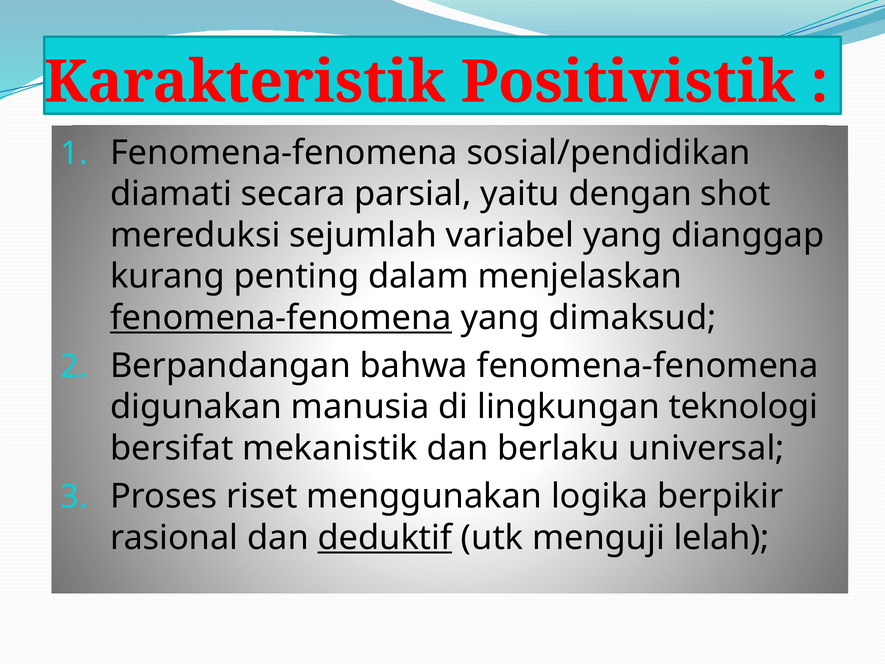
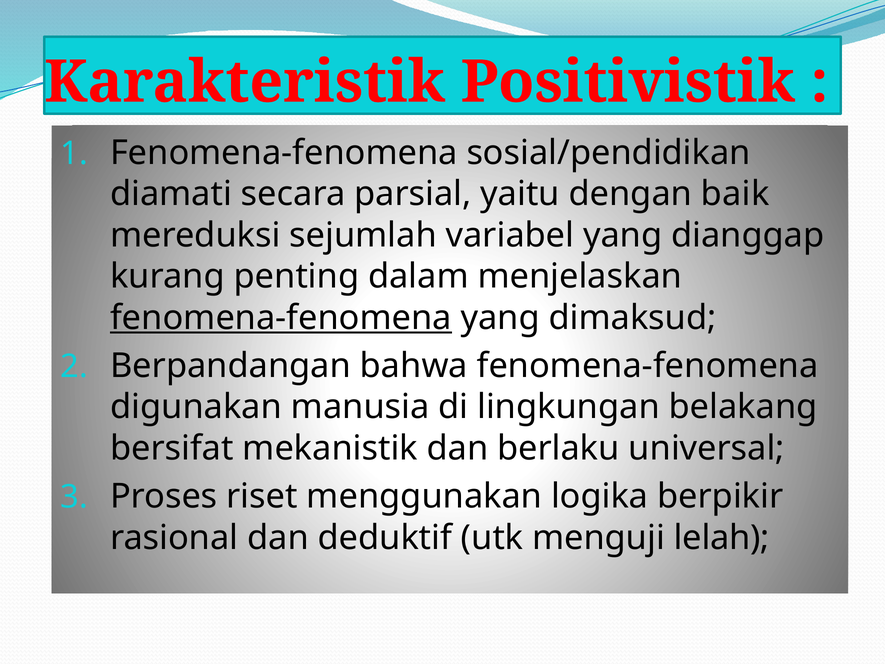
shot: shot -> baik
teknologi: teknologi -> belakang
deduktif underline: present -> none
